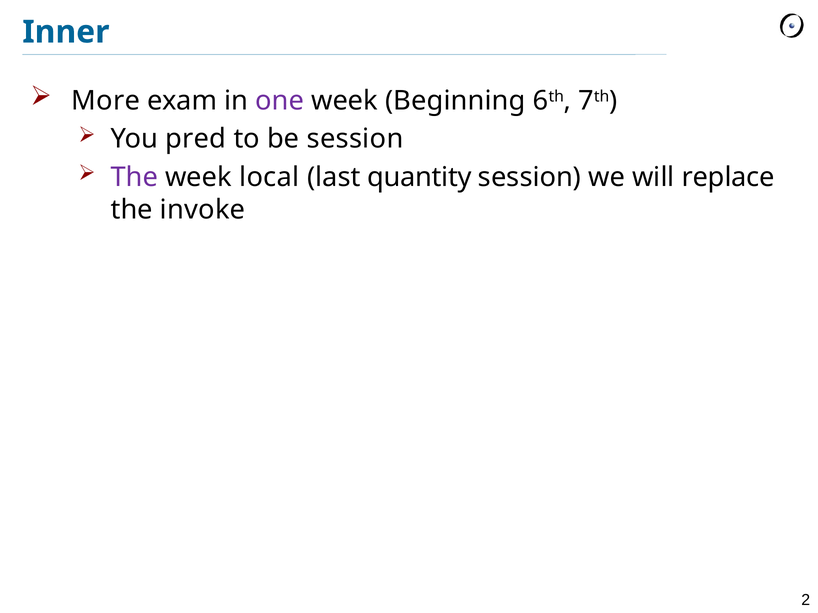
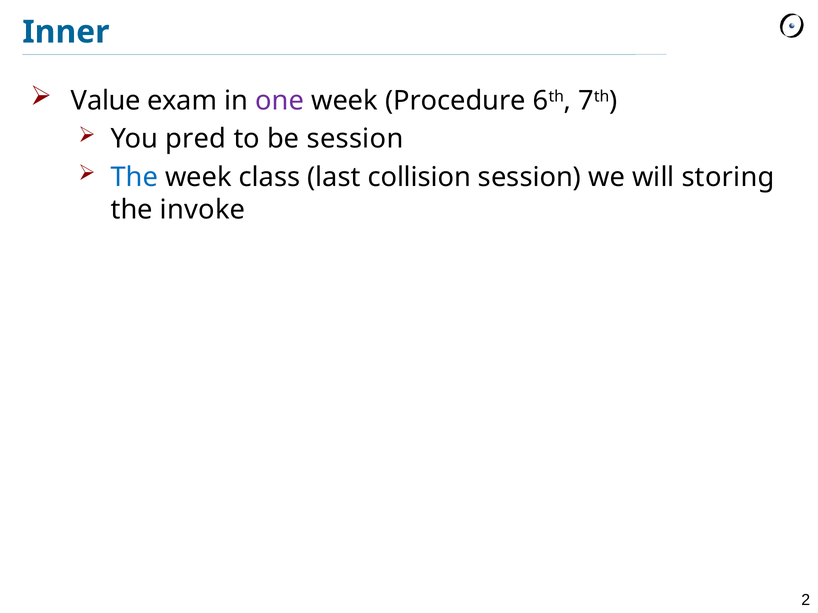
More: More -> Value
Beginning: Beginning -> Procedure
The at (134, 177) colour: purple -> blue
local: local -> class
quantity: quantity -> collision
replace: replace -> storing
